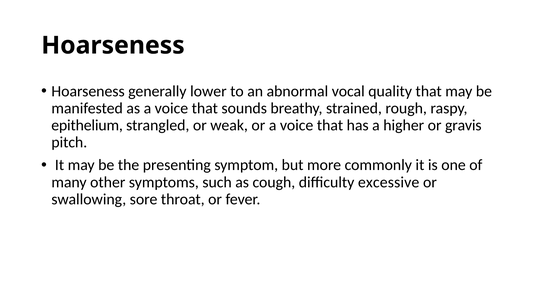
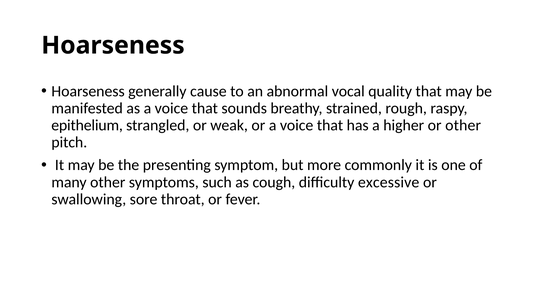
lower: lower -> cause
or gravis: gravis -> other
